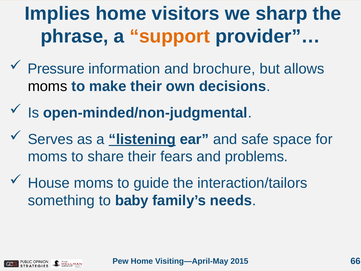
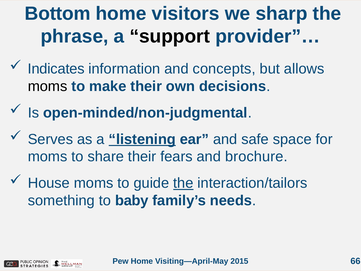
Implies: Implies -> Bottom
support colour: orange -> black
Pressure: Pressure -> Indicates
brochure: brochure -> concepts
problems: problems -> brochure
the at (183, 183) underline: none -> present
